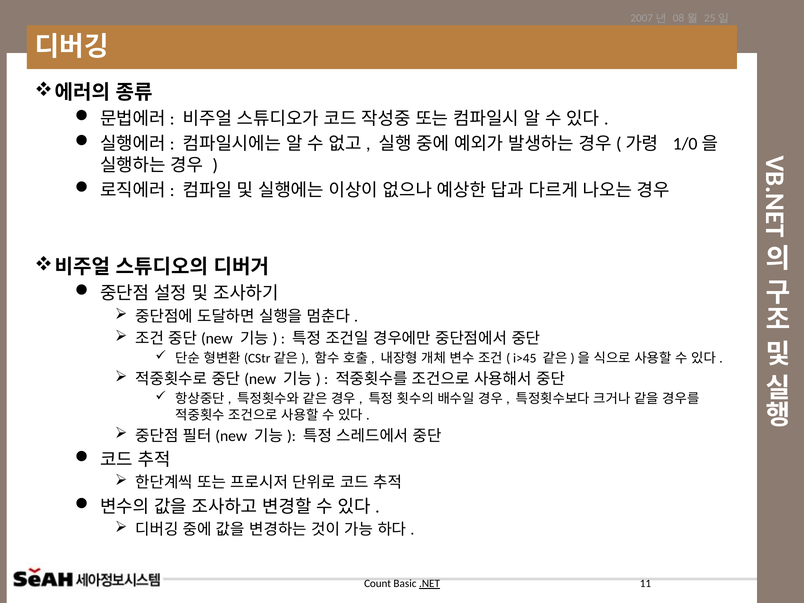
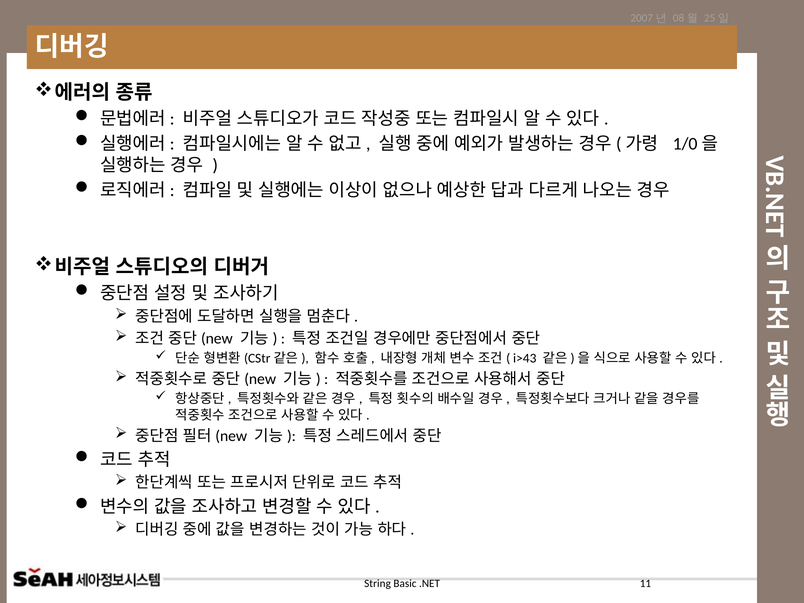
i>45: i>45 -> i>43
Count: Count -> String
.NET underline: present -> none
